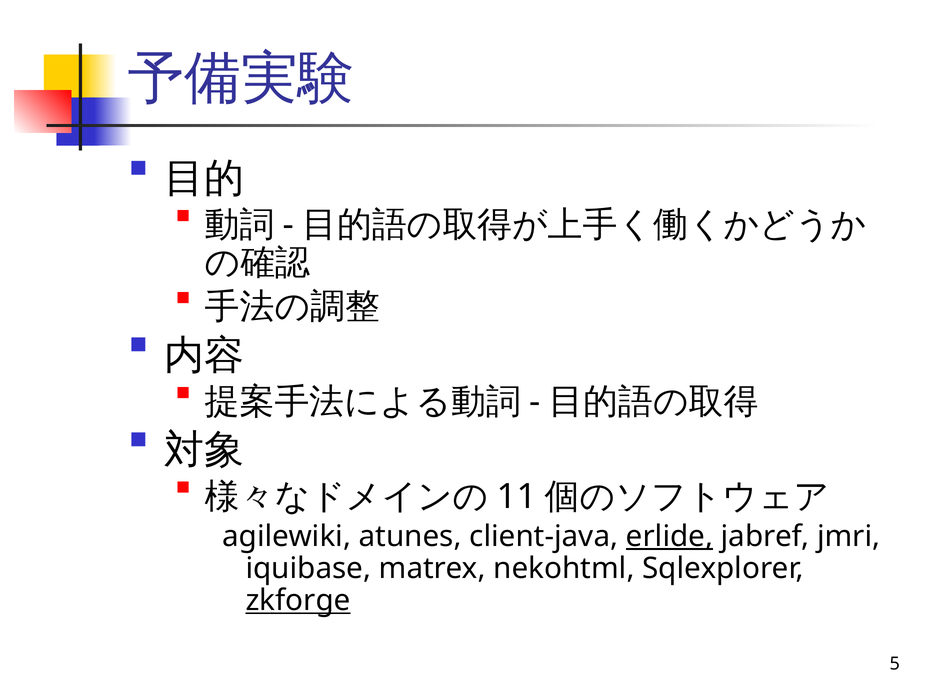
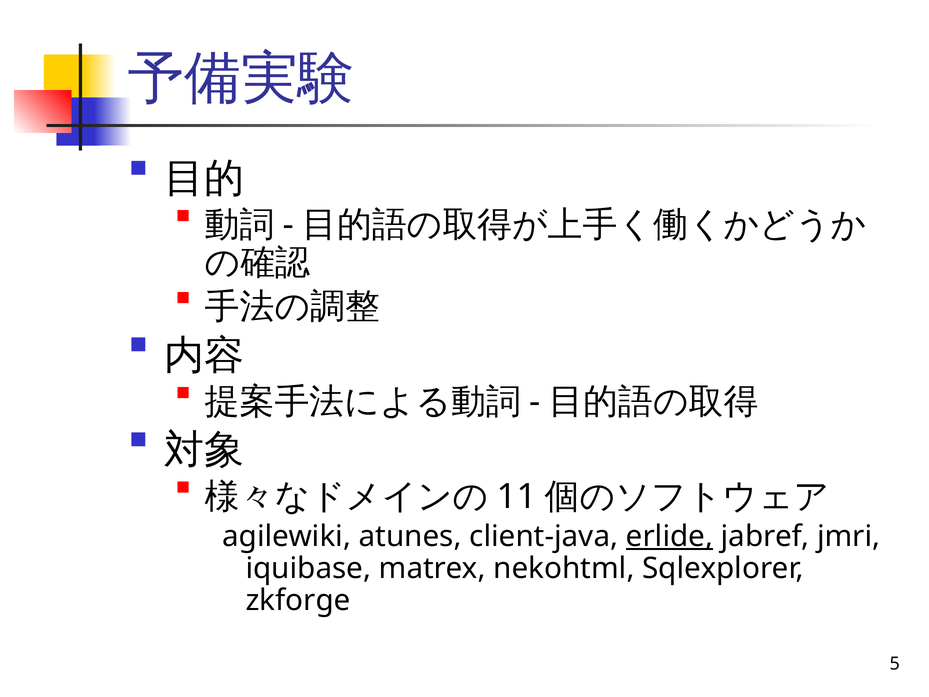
zkforge underline: present -> none
